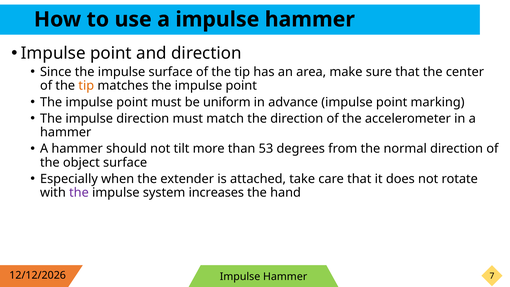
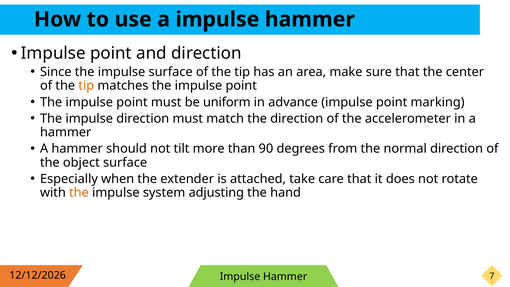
53: 53 -> 90
the at (79, 193) colour: purple -> orange
increases: increases -> adjusting
